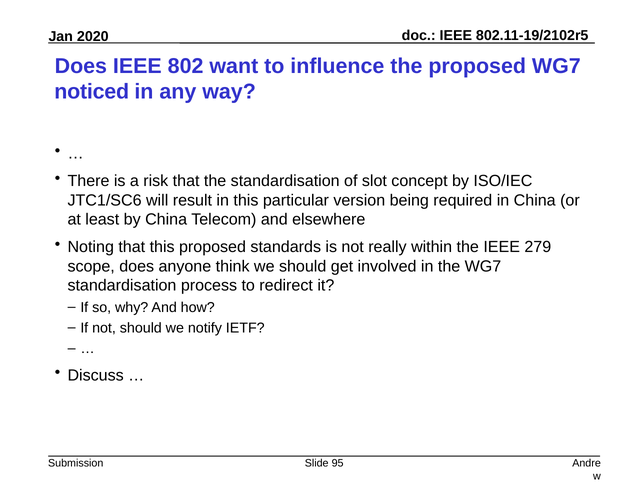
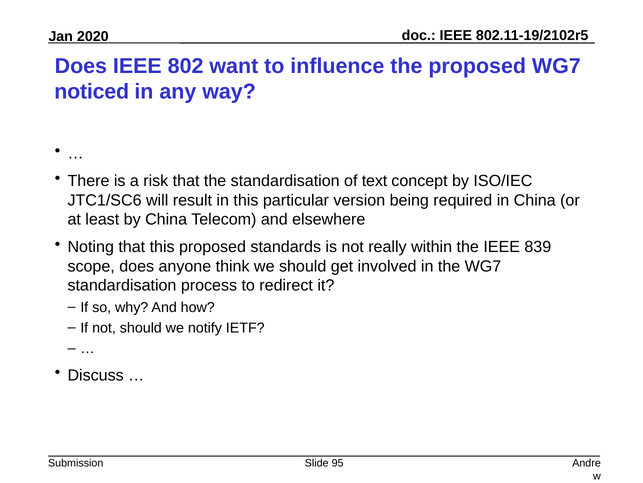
slot: slot -> text
279: 279 -> 839
